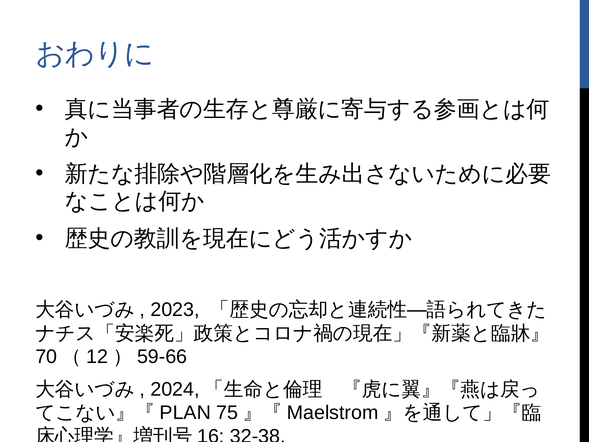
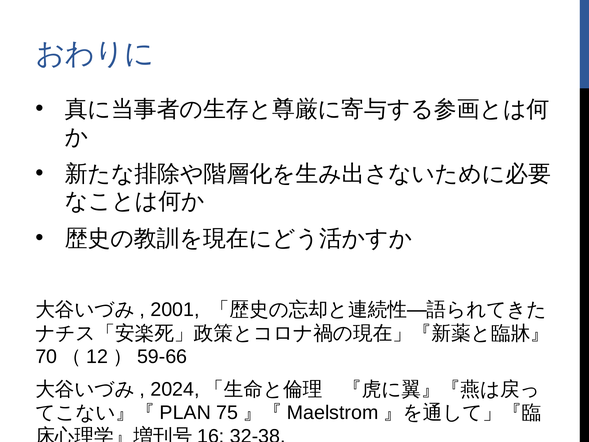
2023: 2023 -> 2001
